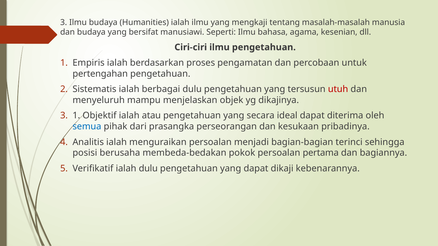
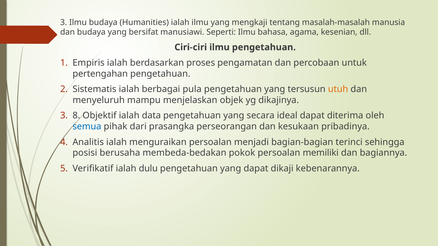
berbagai dulu: dulu -> pula
utuh colour: red -> orange
3 1: 1 -> 8
atau: atau -> data
pertama: pertama -> memiliki
